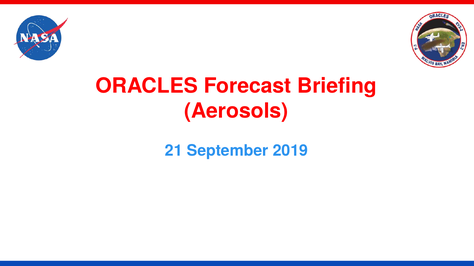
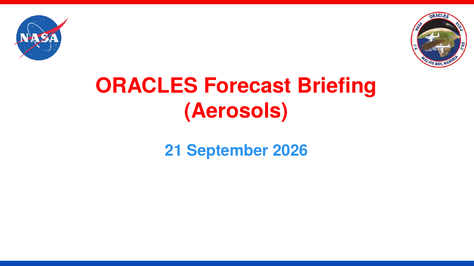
2019: 2019 -> 2026
